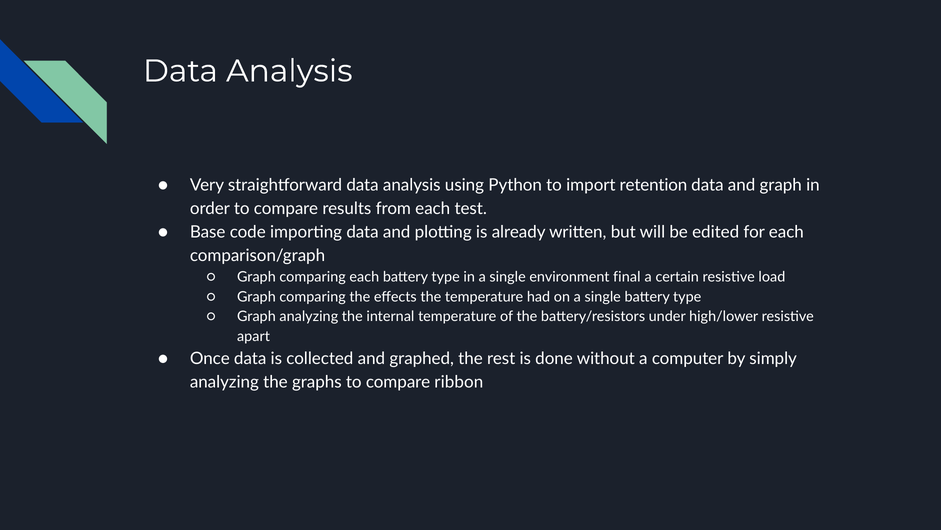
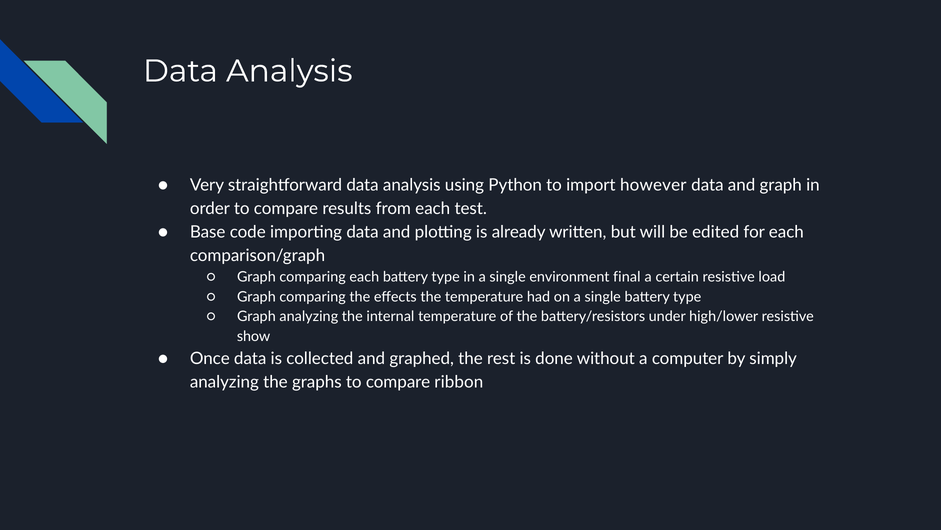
retention: retention -> however
apart: apart -> show
